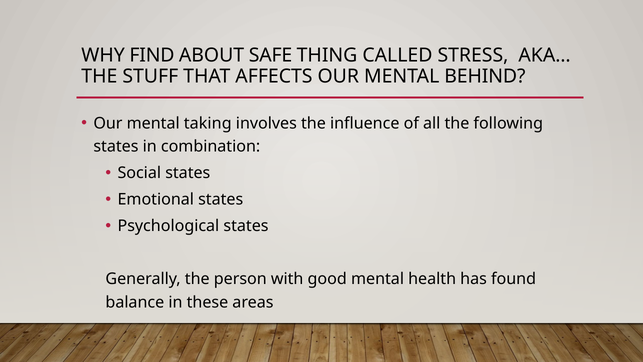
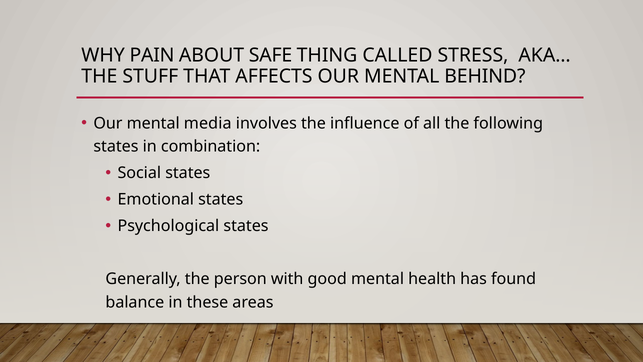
FIND: FIND -> PAIN
taking: taking -> media
